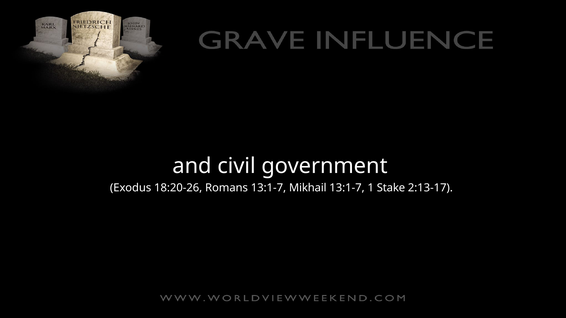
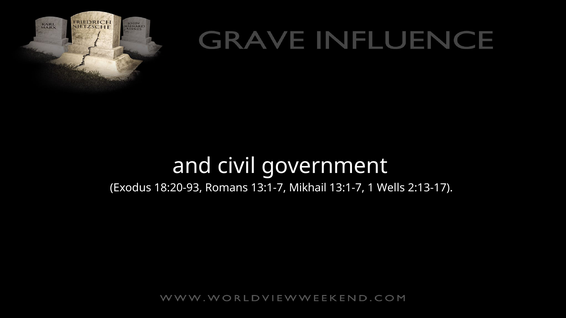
18:20-26: 18:20-26 -> 18:20-93
Stake: Stake -> Wells
